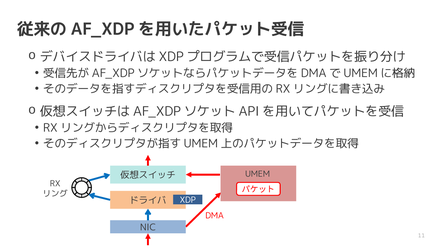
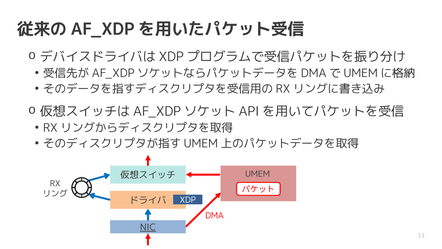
NIC underline: none -> present
